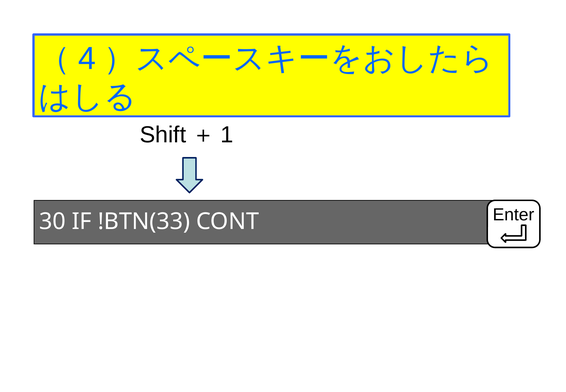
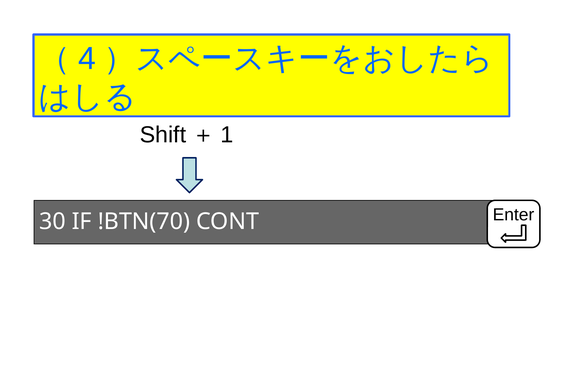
!BTN(33: !BTN(33 -> !BTN(70
